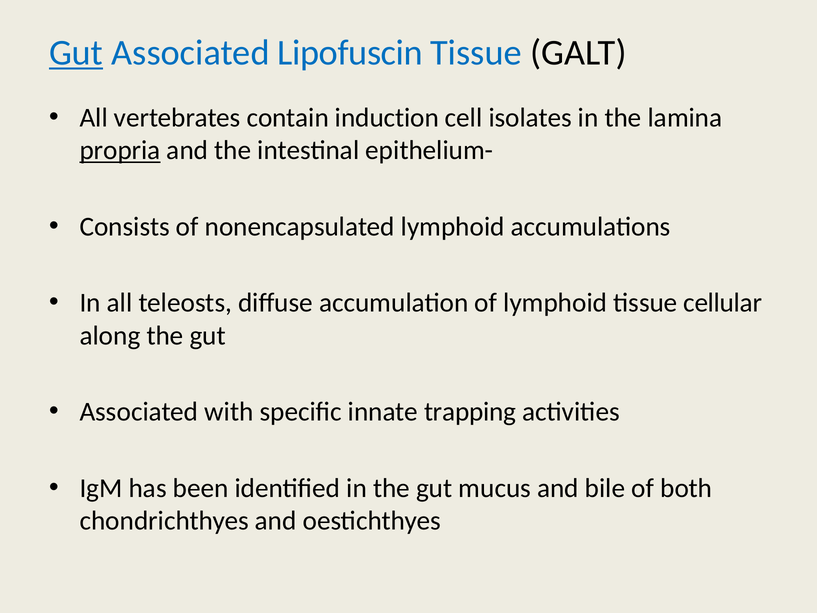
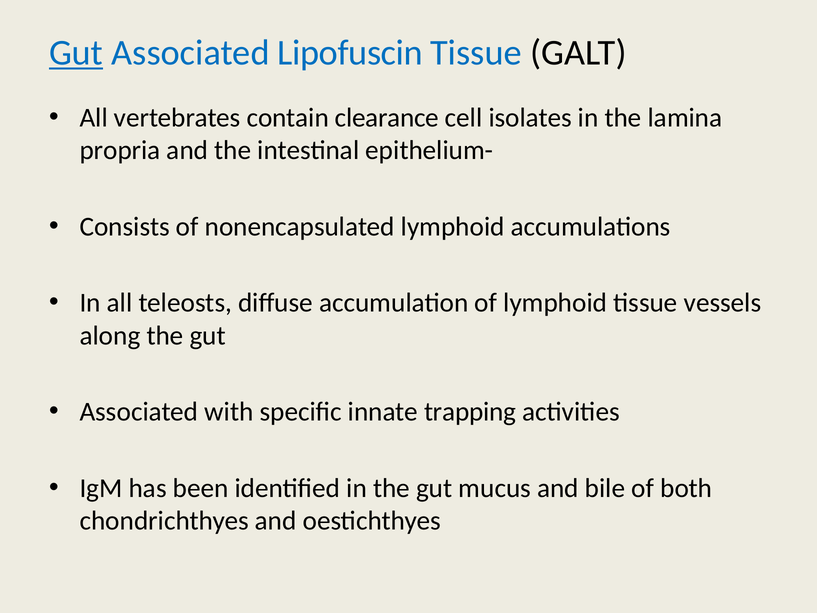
induction: induction -> clearance
propria underline: present -> none
cellular: cellular -> vessels
